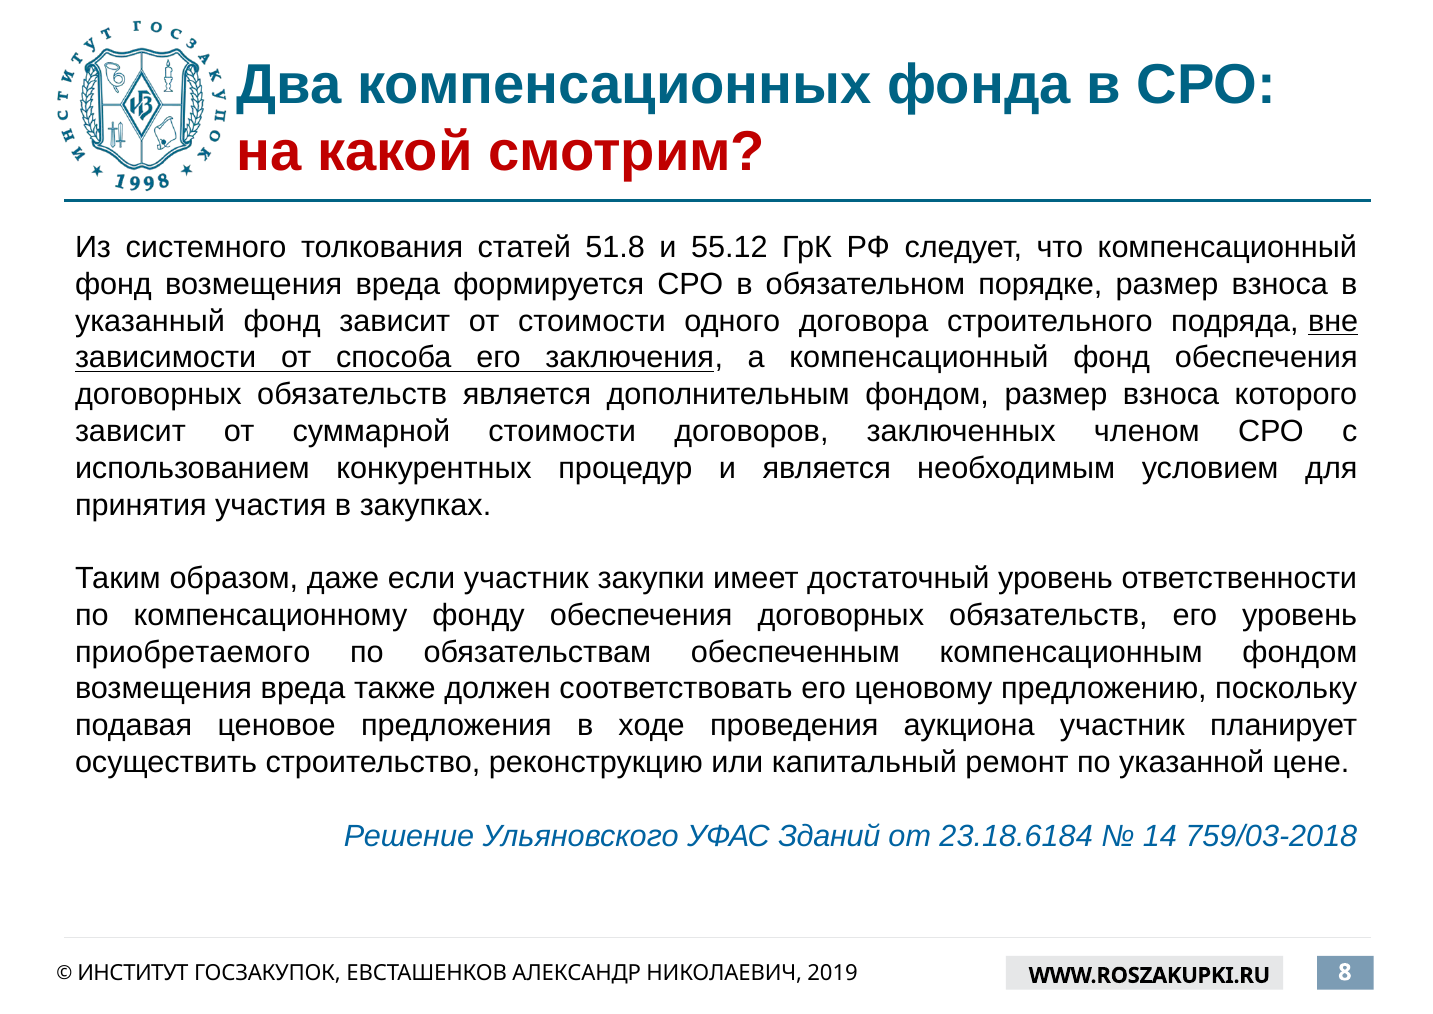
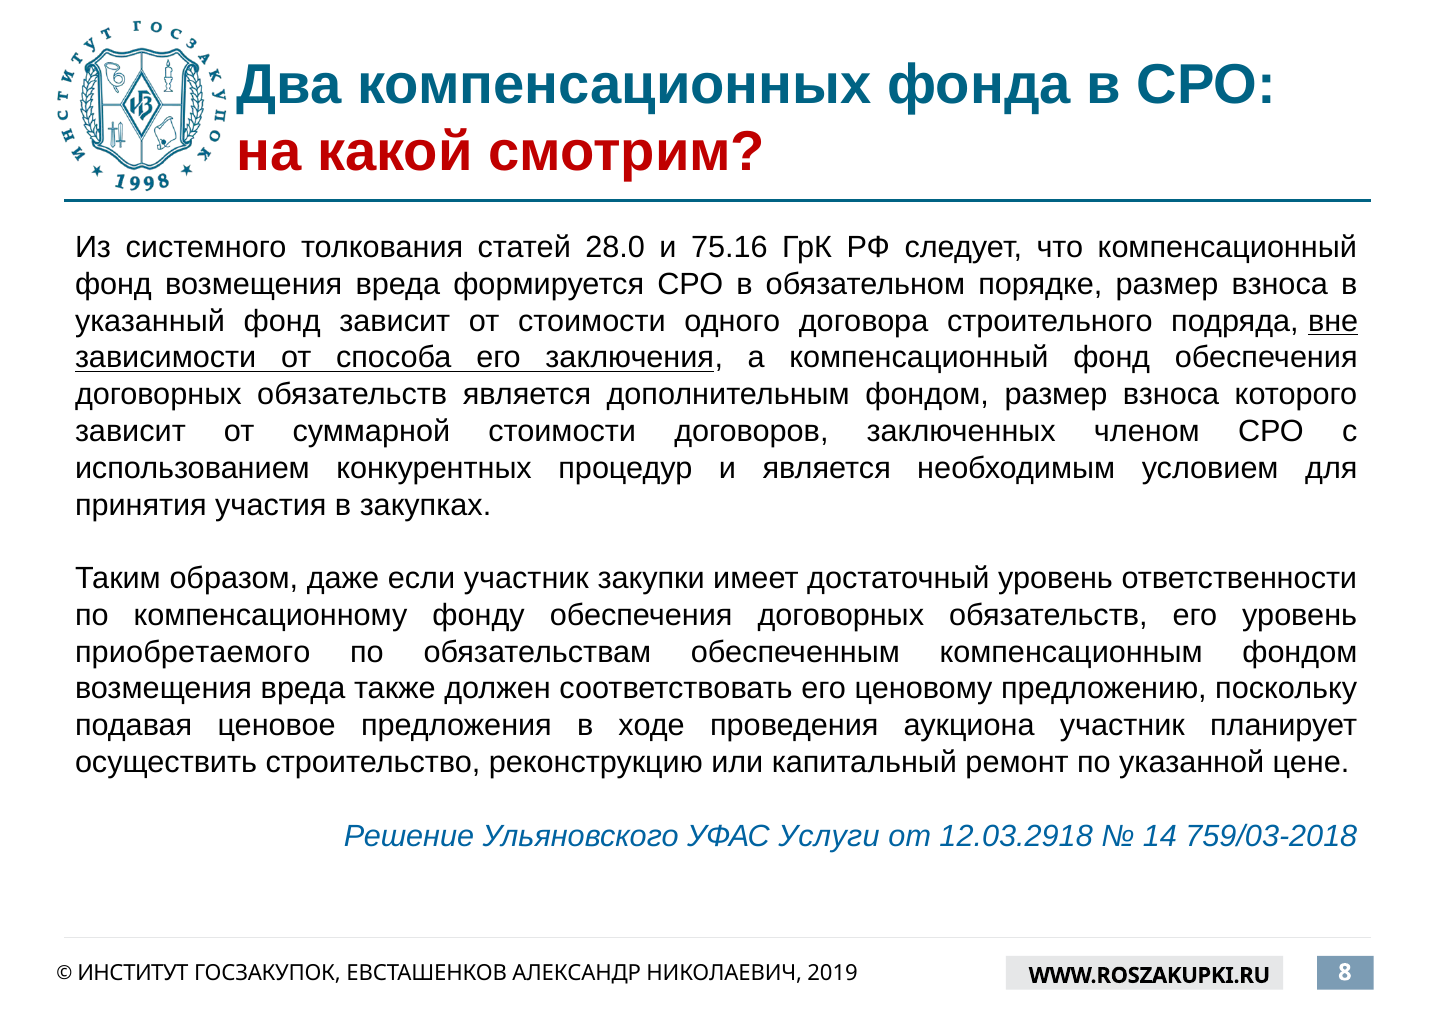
51.8: 51.8 -> 28.0
55.12: 55.12 -> 75.16
Зданий: Зданий -> Услуги
23.18.6184: 23.18.6184 -> 12.03.2918
